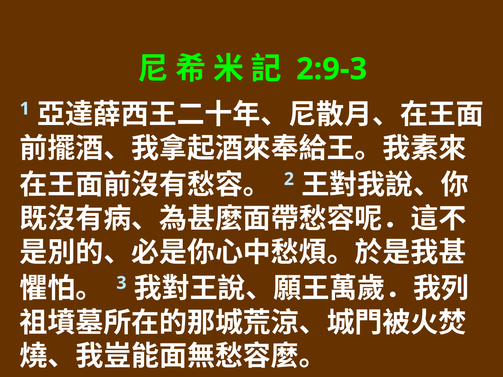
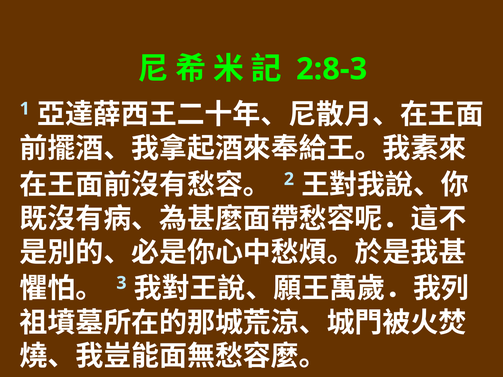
2:9-3: 2:9-3 -> 2:8-3
